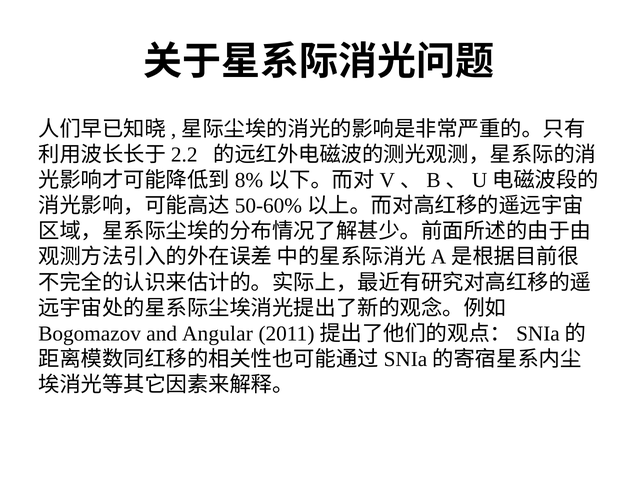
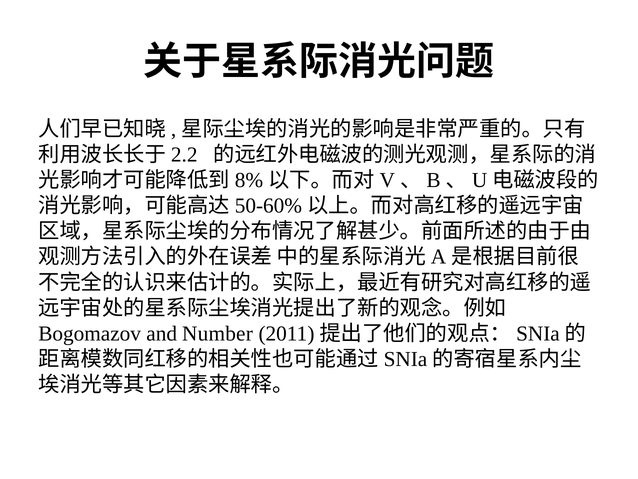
Angular: Angular -> Number
